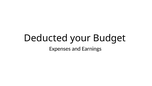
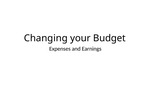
Deducted: Deducted -> Changing
